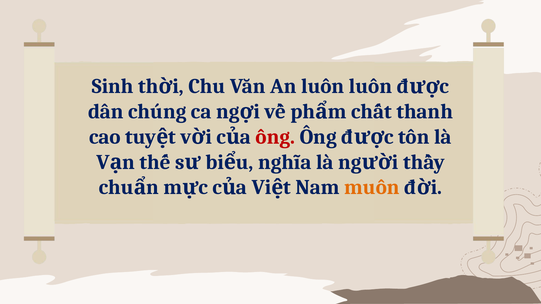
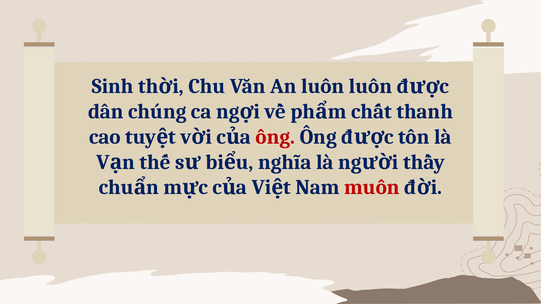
muôn colour: orange -> red
